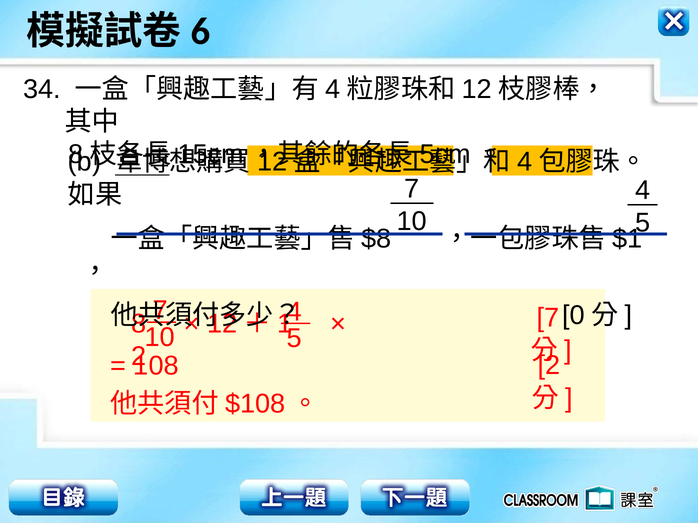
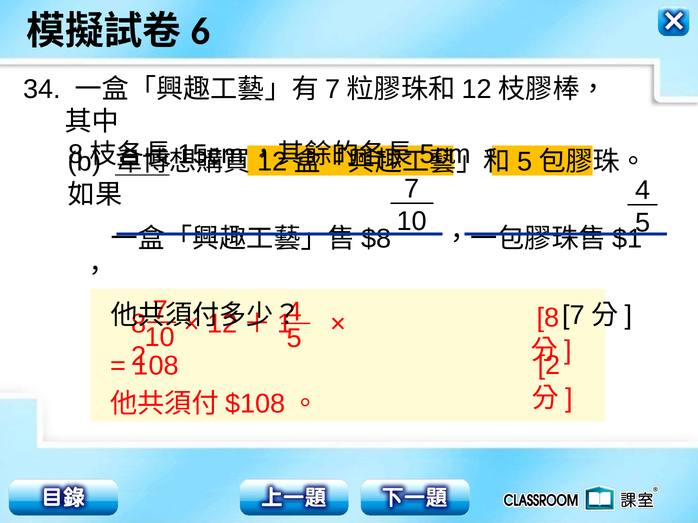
4 at (333, 89): 4 -> 7
4 at (525, 162): 4 -> 5
0 at (573, 316): 0 -> 7
7 at (548, 318): 7 -> 8
